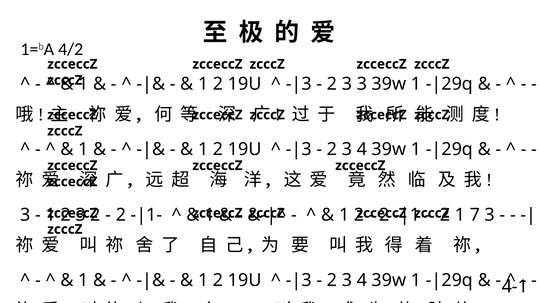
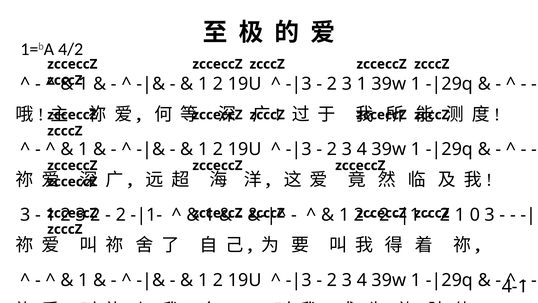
3 3: 3 -> 1
7: 7 -> 0
